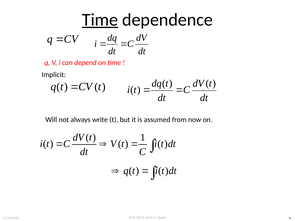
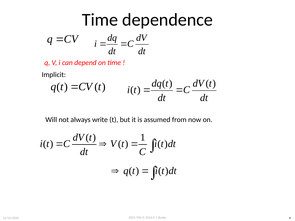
Time at (100, 20) underline: present -> none
